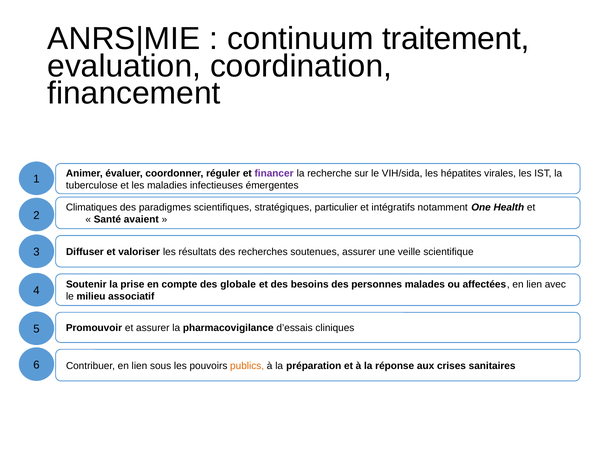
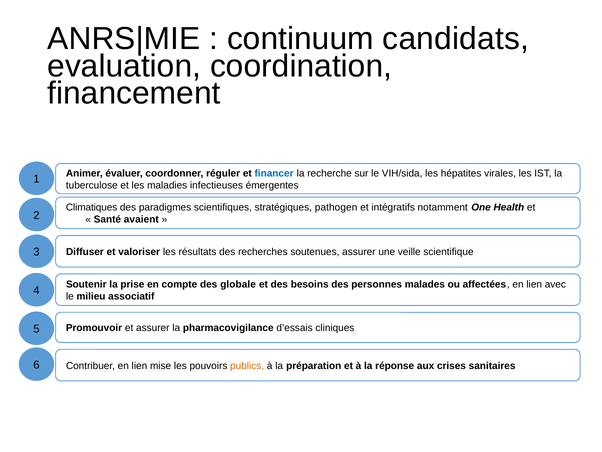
traitement: traitement -> candidats
financer colour: purple -> blue
particulier: particulier -> pathogen
sous: sous -> mise
